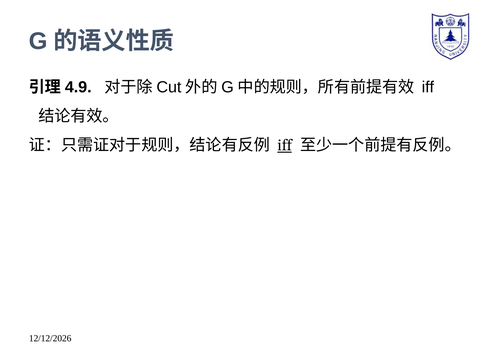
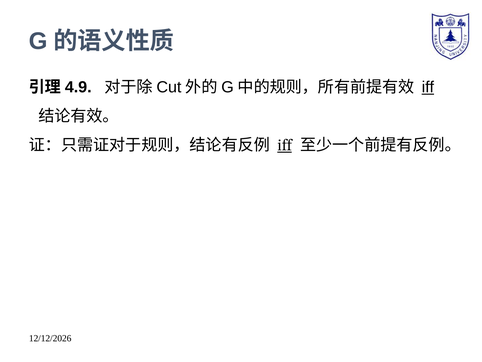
iff at (428, 87) underline: none -> present
